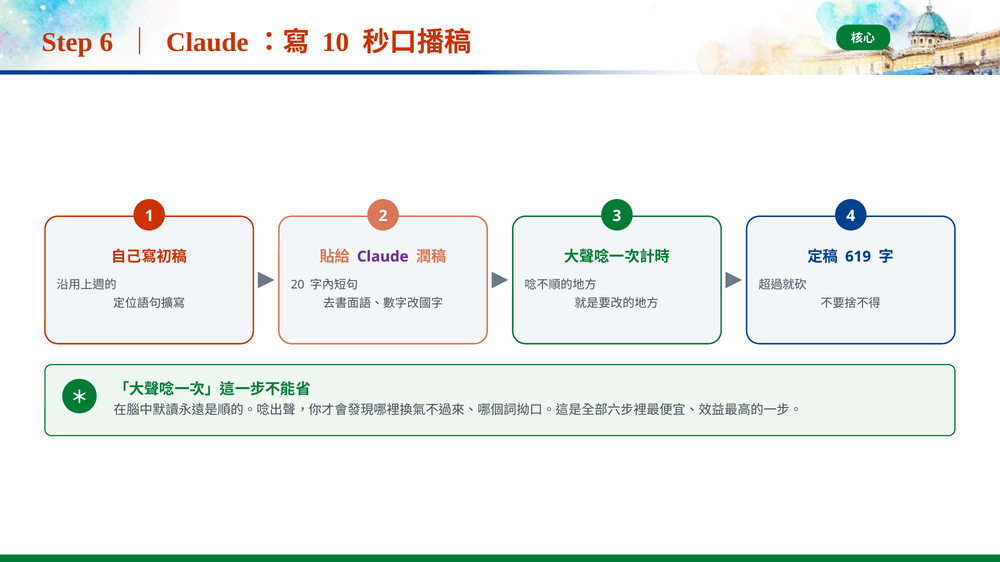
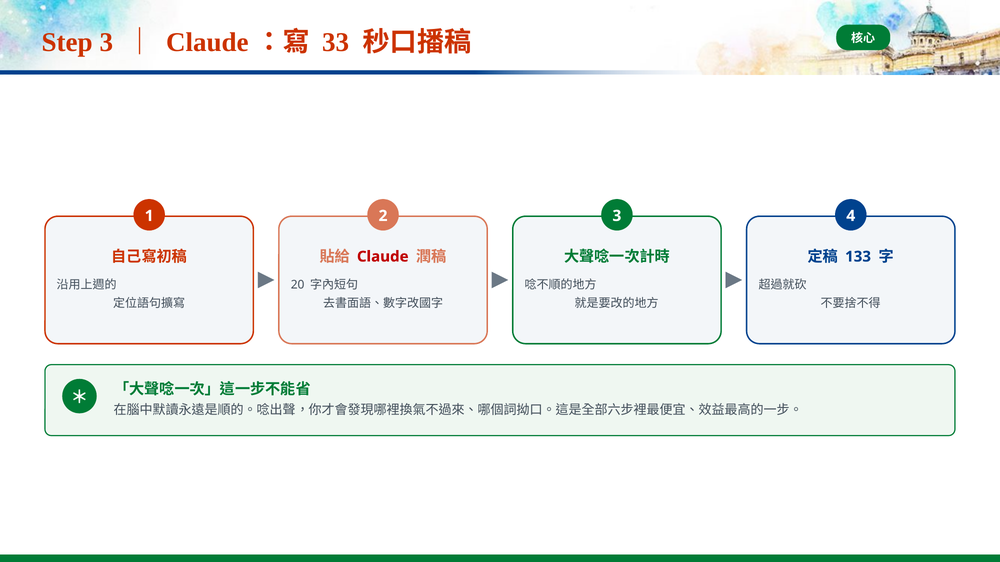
Step 6: 6 -> 3
10: 10 -> 33
Claude colour: purple -> red
619: 619 -> 133
